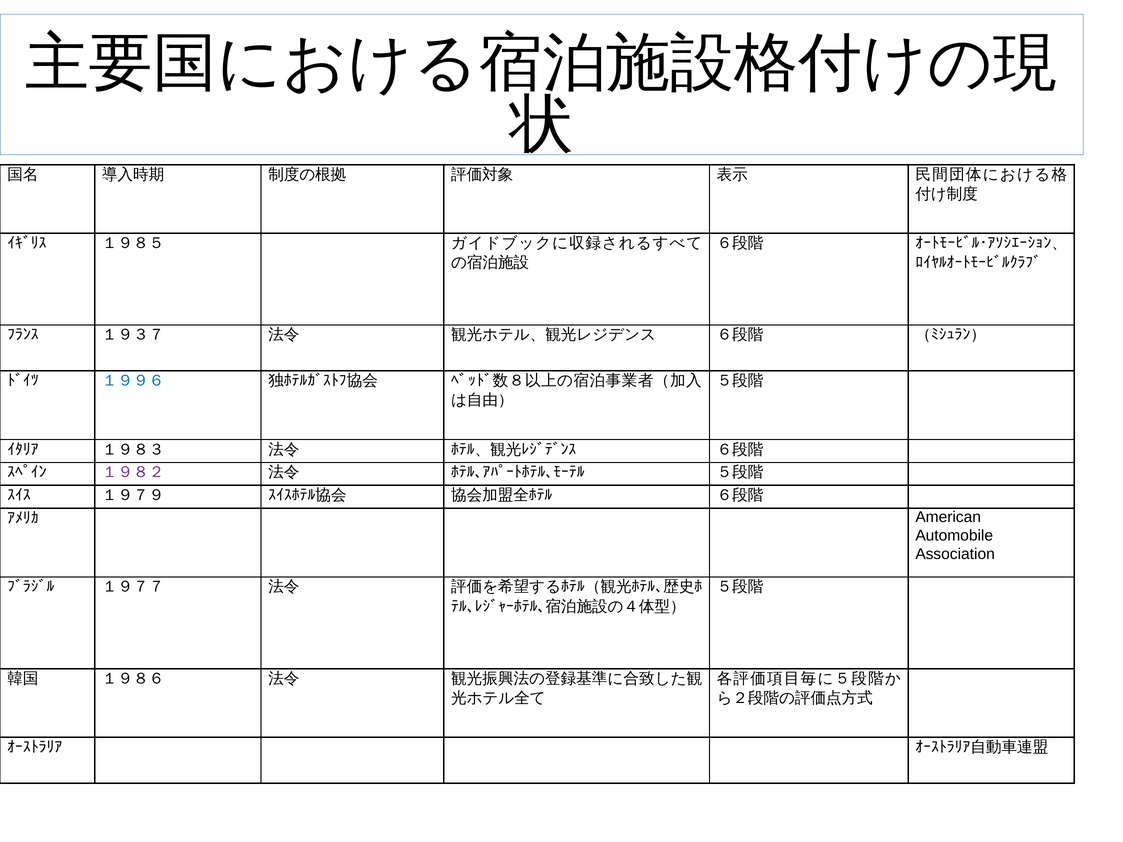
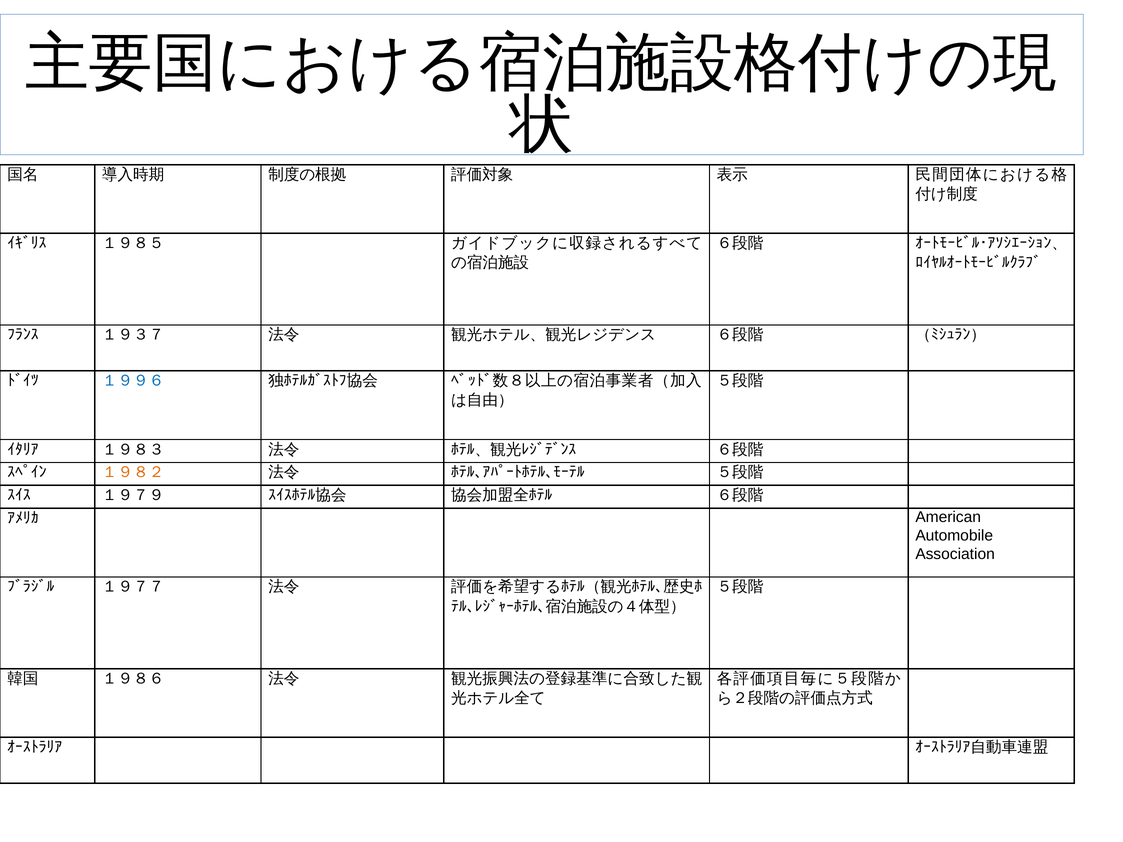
１９８２ colour: purple -> orange
